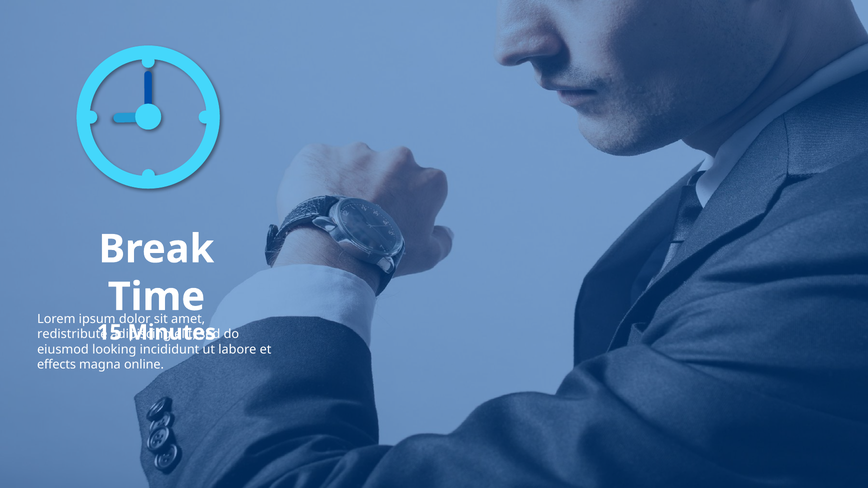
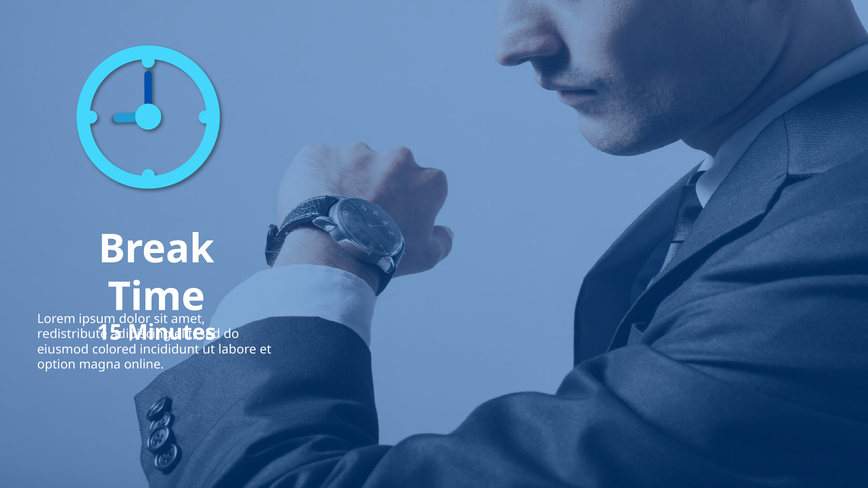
looking: looking -> colored
effects: effects -> option
